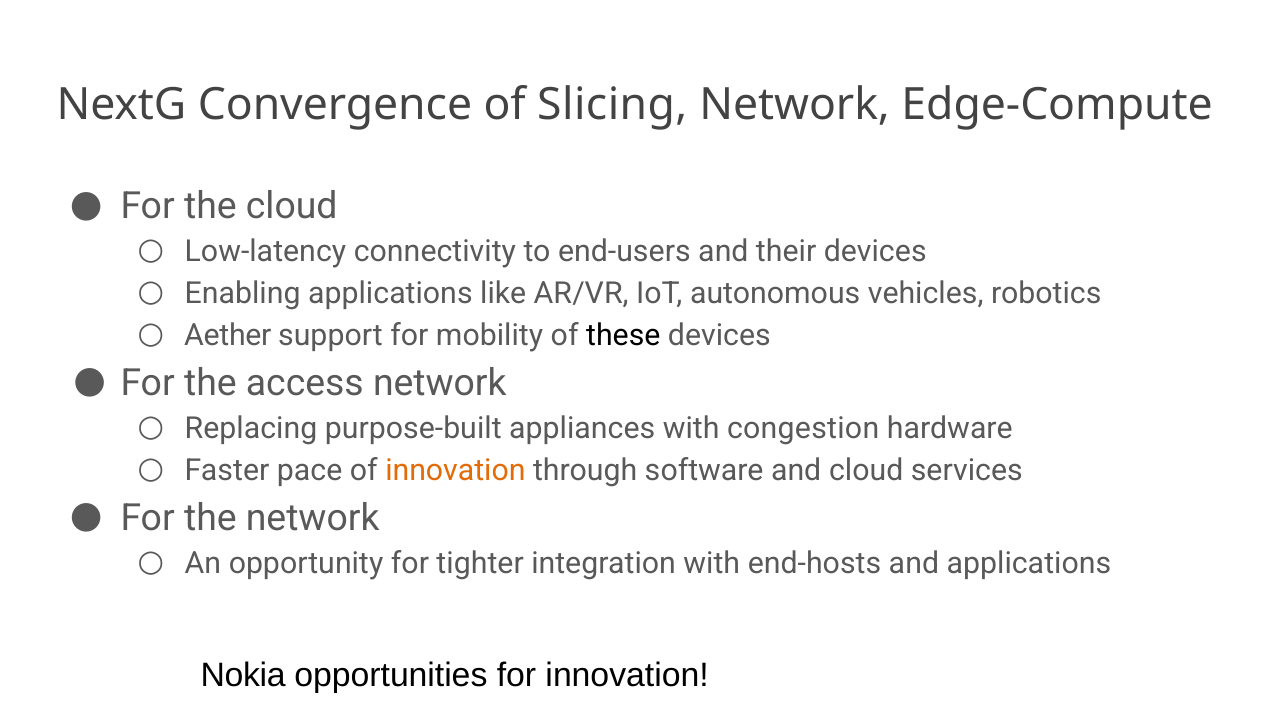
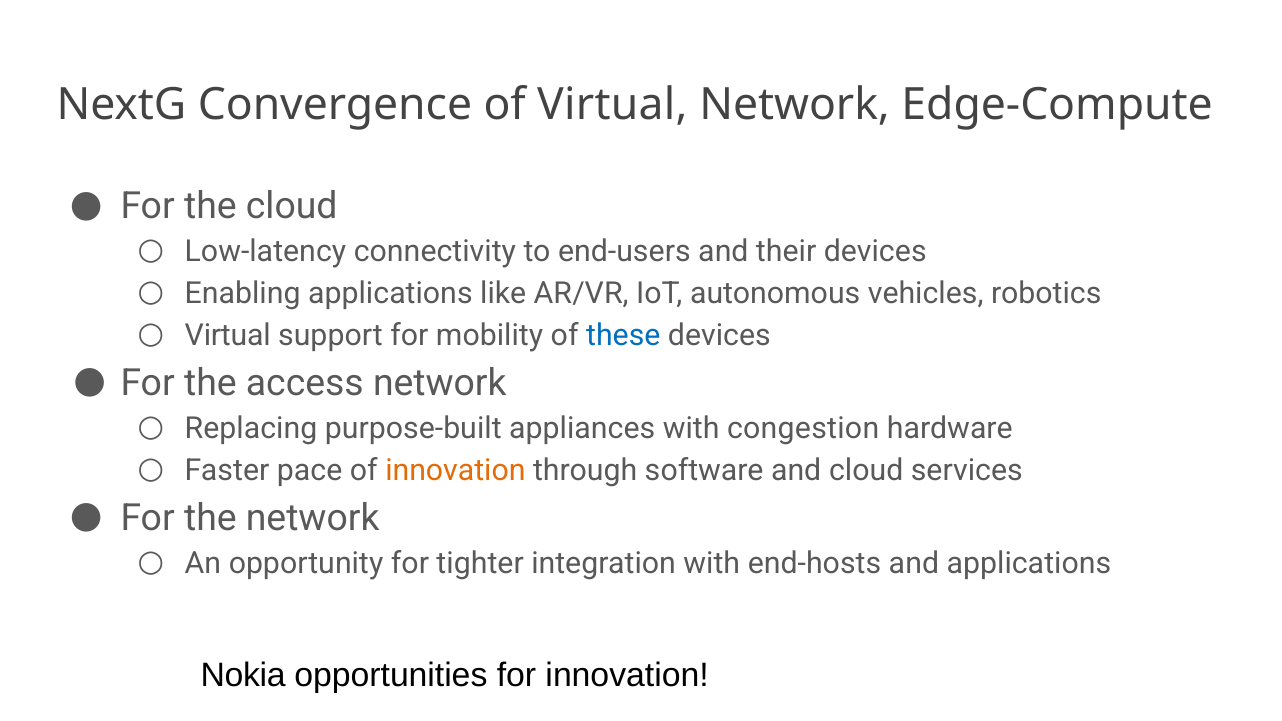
of Slicing: Slicing -> Virtual
Aether at (228, 335): Aether -> Virtual
these colour: black -> blue
